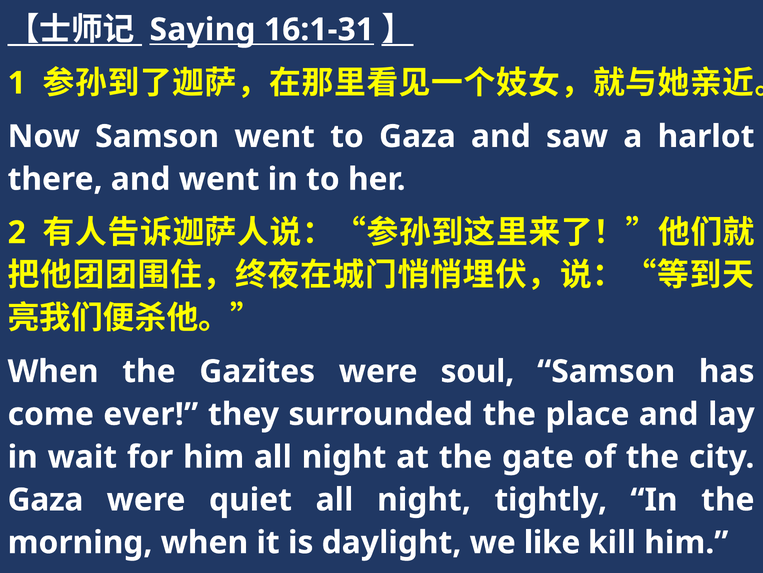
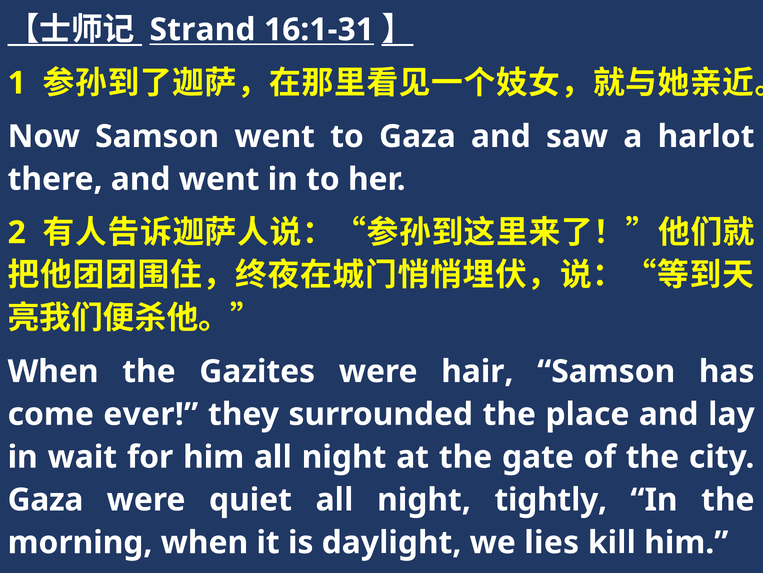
Saying: Saying -> Strand
soul: soul -> hair
like: like -> lies
